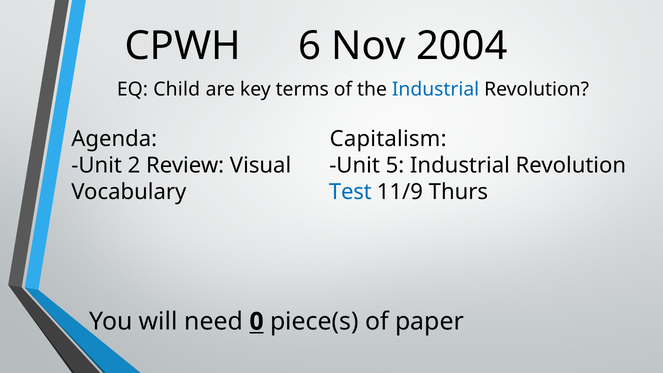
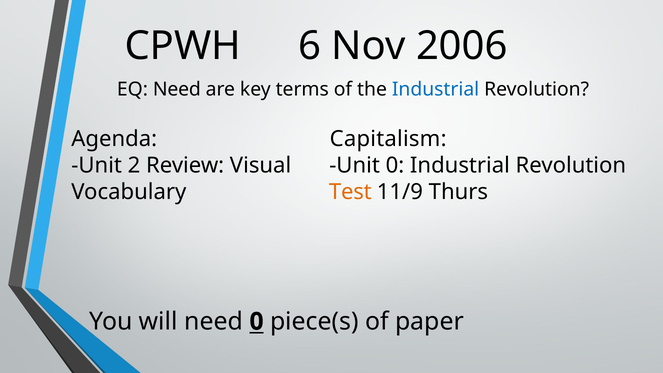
2004: 2004 -> 2006
EQ Child: Child -> Need
Unit 5: 5 -> 0
Test colour: blue -> orange
